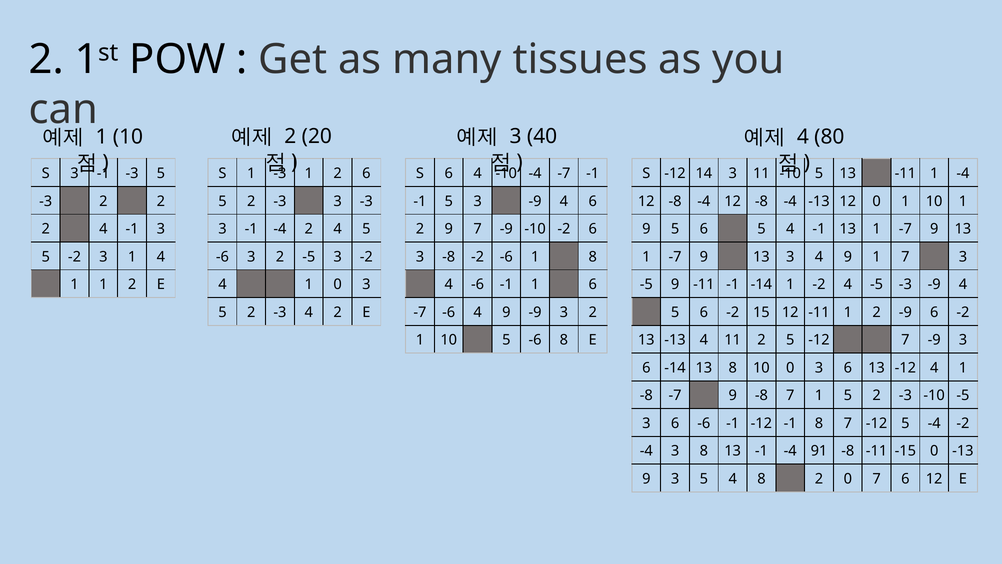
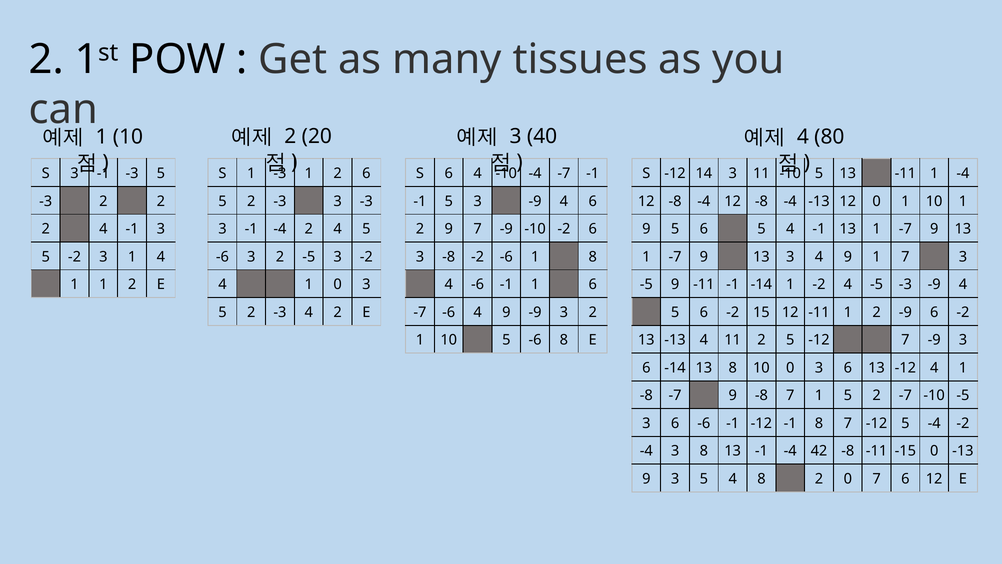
1 5 2 -3: -3 -> -7
91: 91 -> 42
